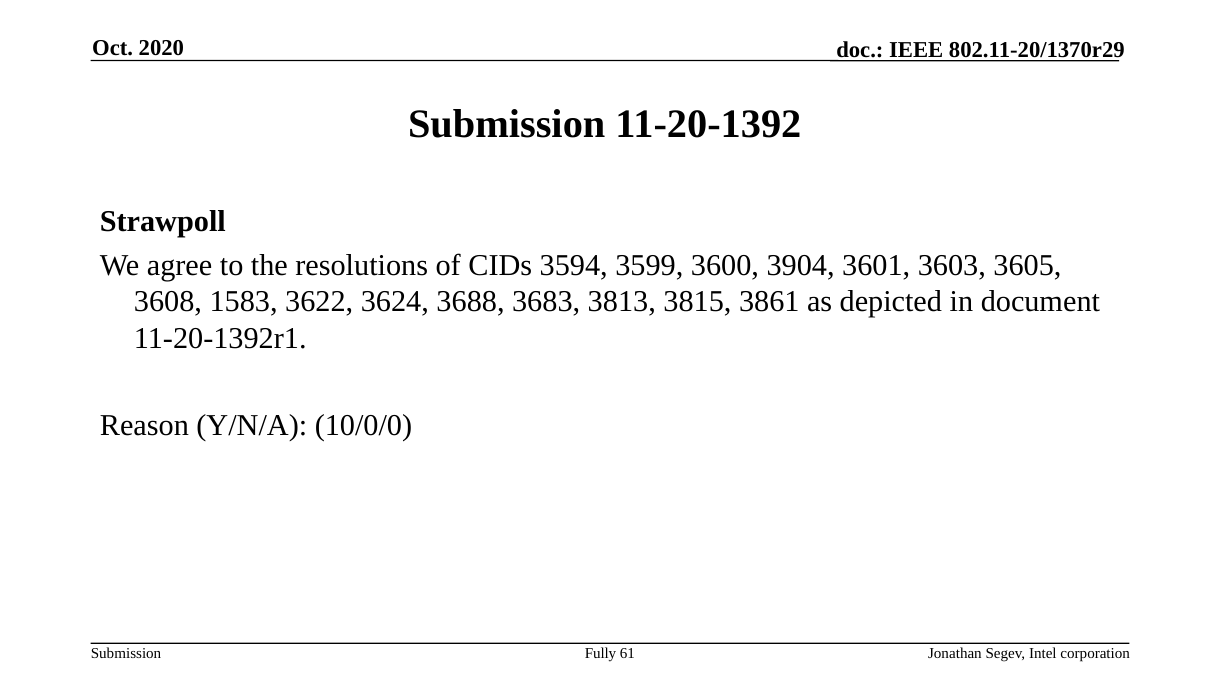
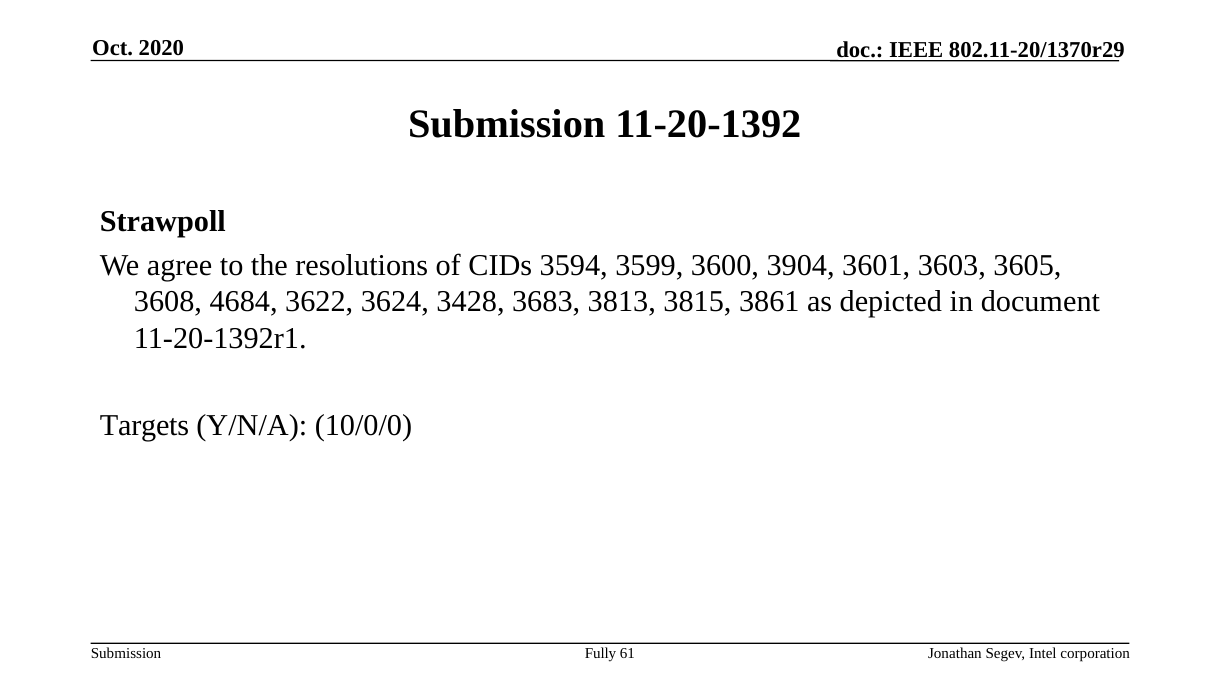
1583: 1583 -> 4684
3688: 3688 -> 3428
Reason: Reason -> Targets
